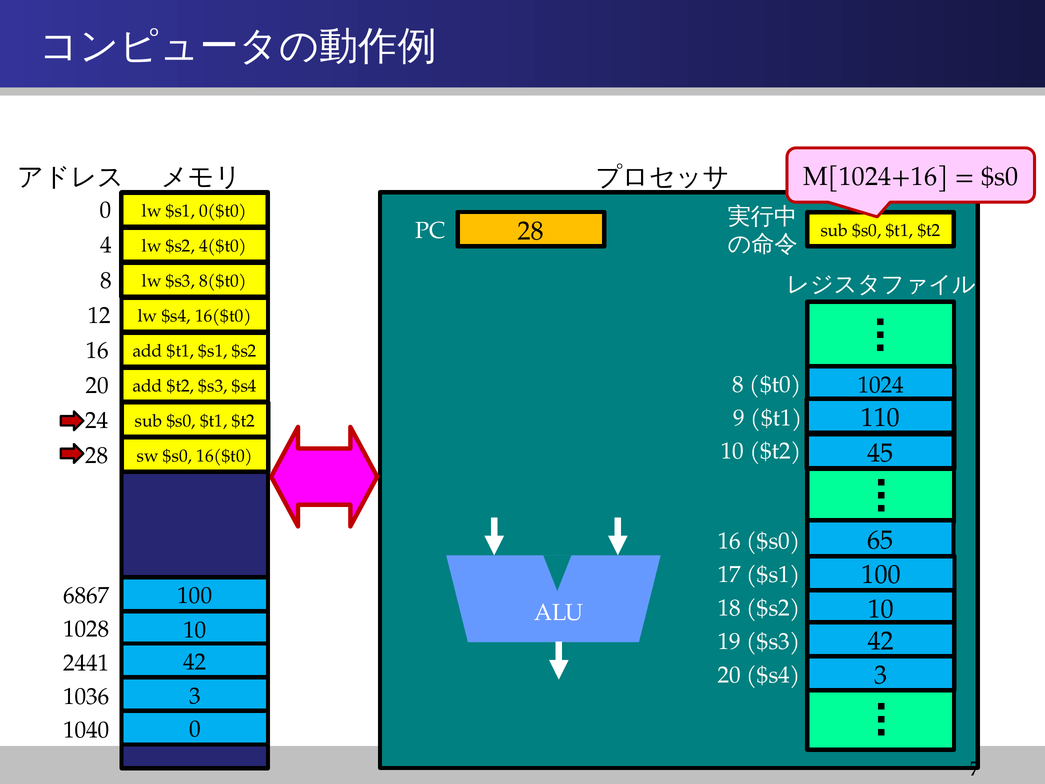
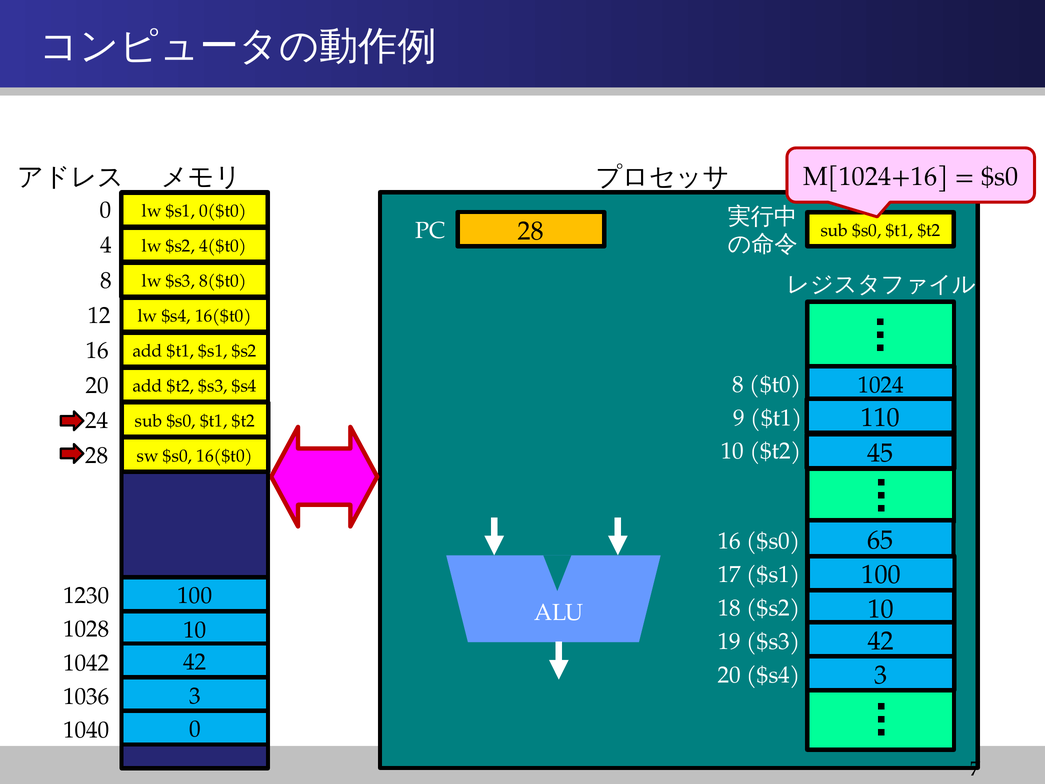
6867: 6867 -> 1230
2441: 2441 -> 1042
